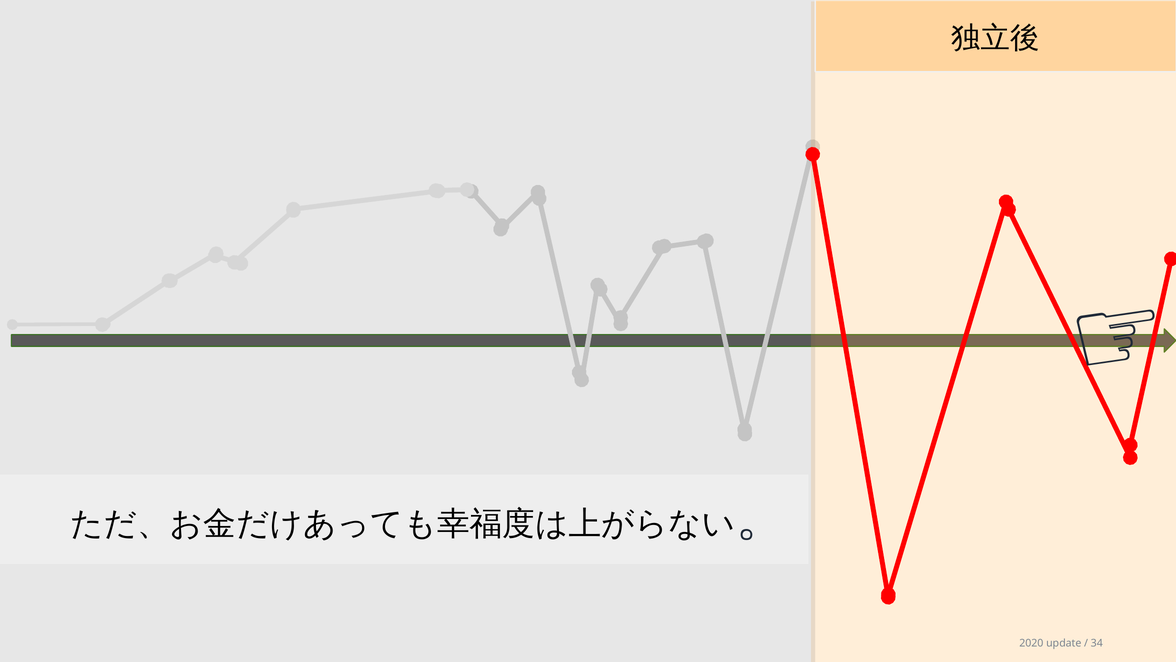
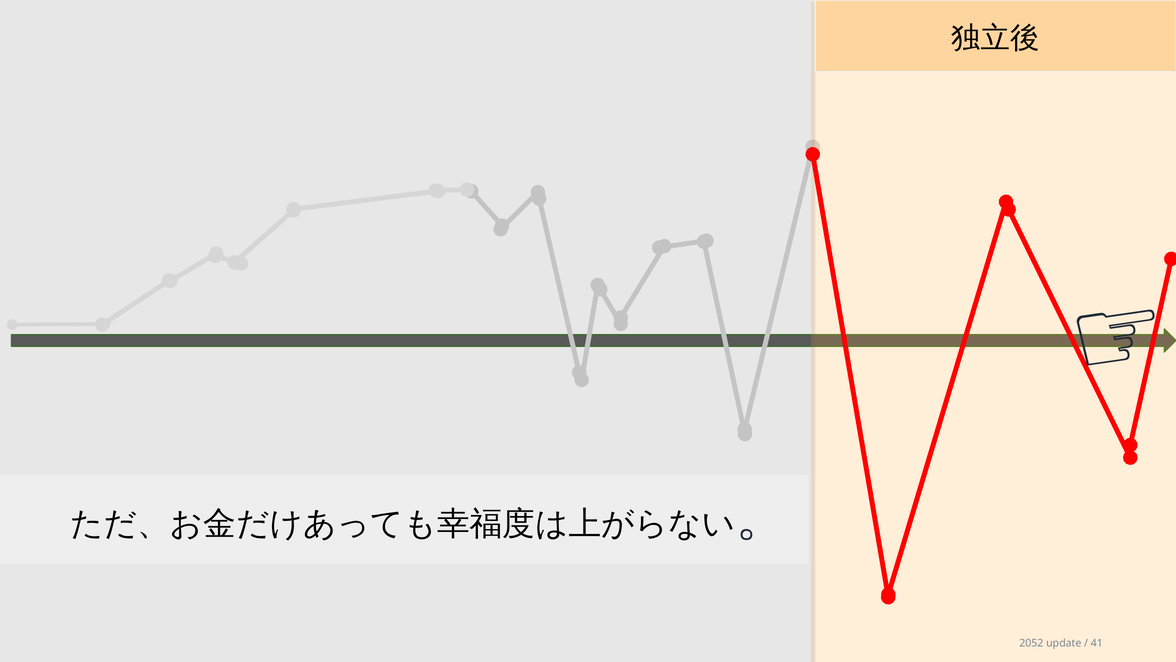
2020: 2020 -> 2052
34: 34 -> 41
